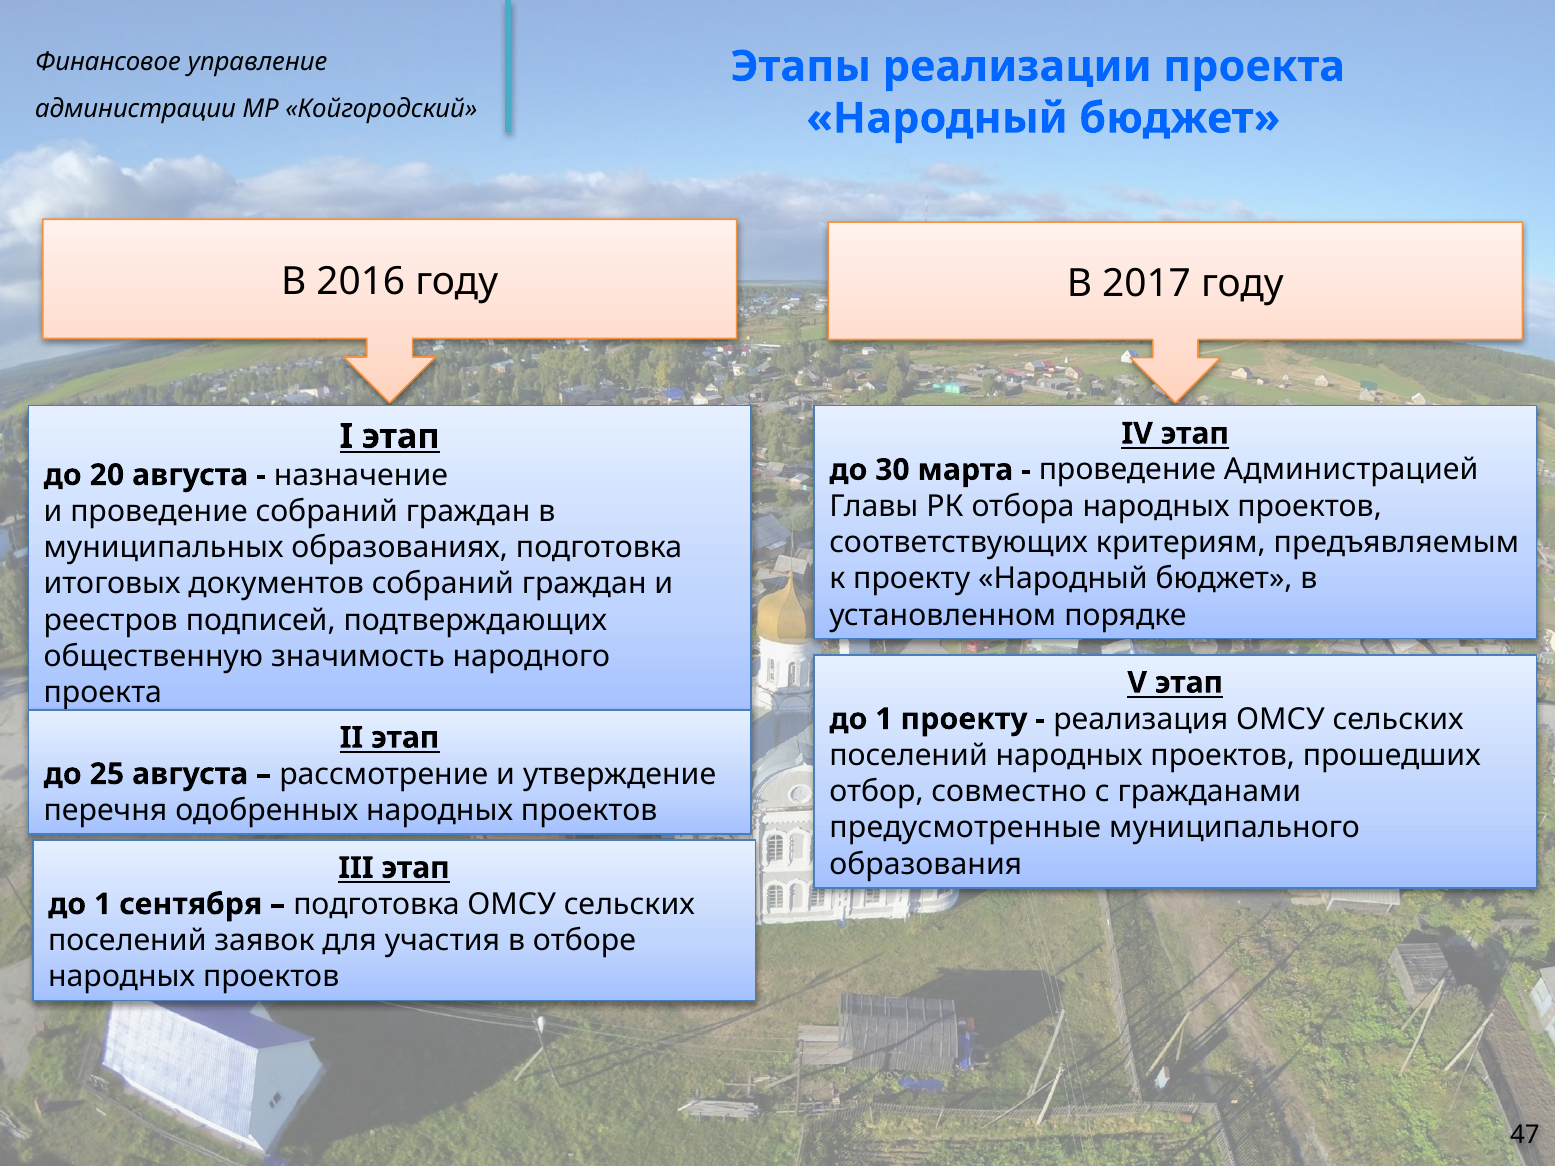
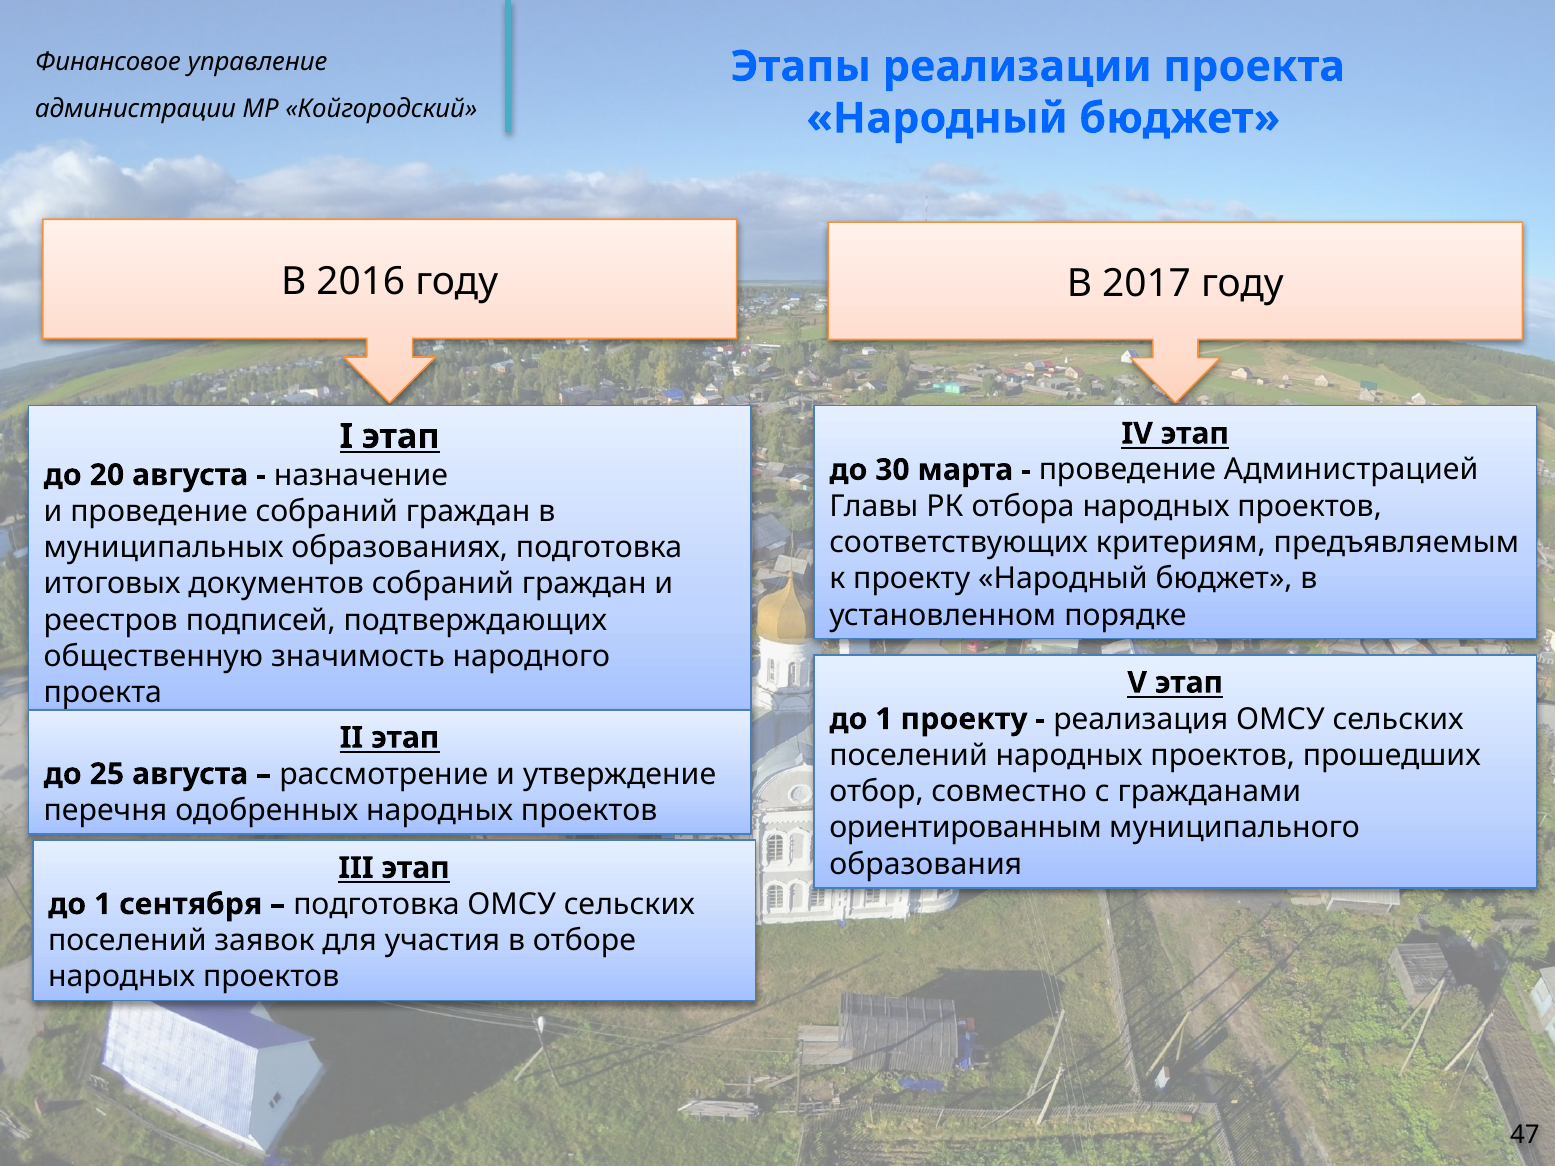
предусмотренные: предусмотренные -> ориентированным
